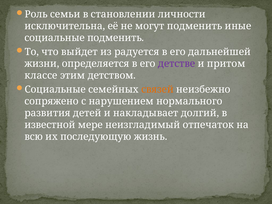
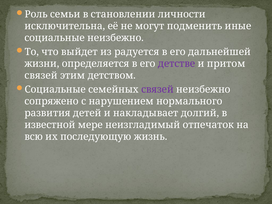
социальные подменить: подменить -> неизбежно
классе at (41, 75): классе -> связей
связей at (157, 90) colour: orange -> purple
